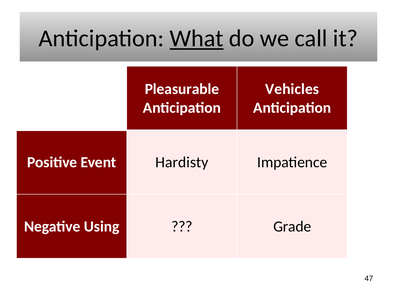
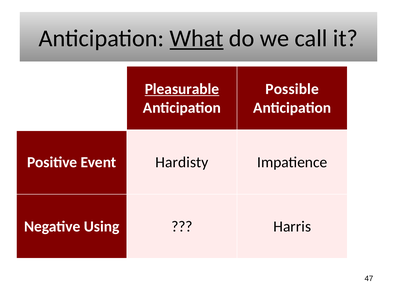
Pleasurable underline: none -> present
Vehicles: Vehicles -> Possible
Grade: Grade -> Harris
